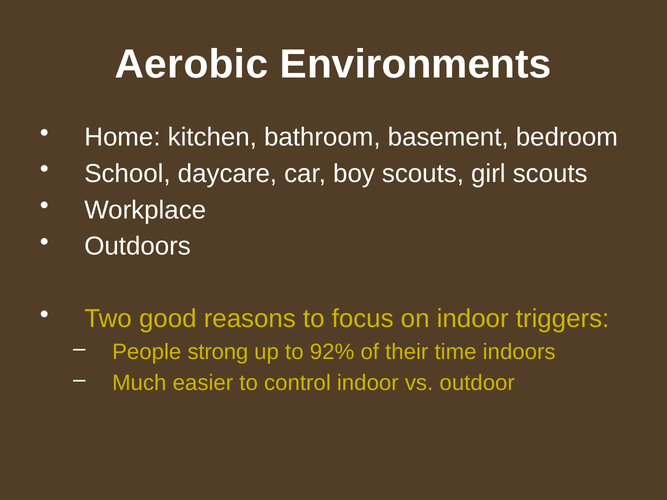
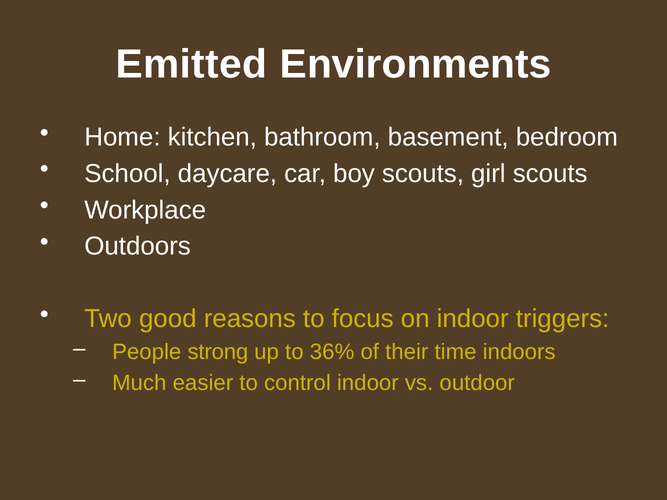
Aerobic: Aerobic -> Emitted
92%: 92% -> 36%
